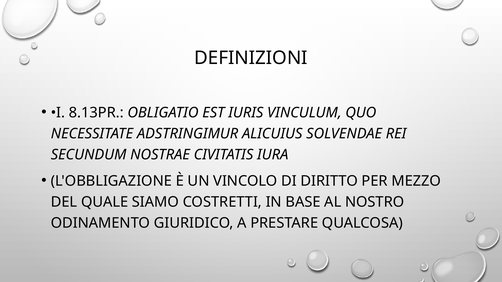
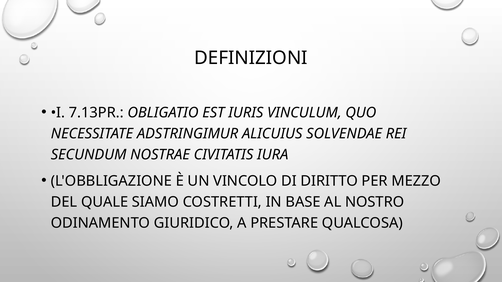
8.13PR: 8.13PR -> 7.13PR
